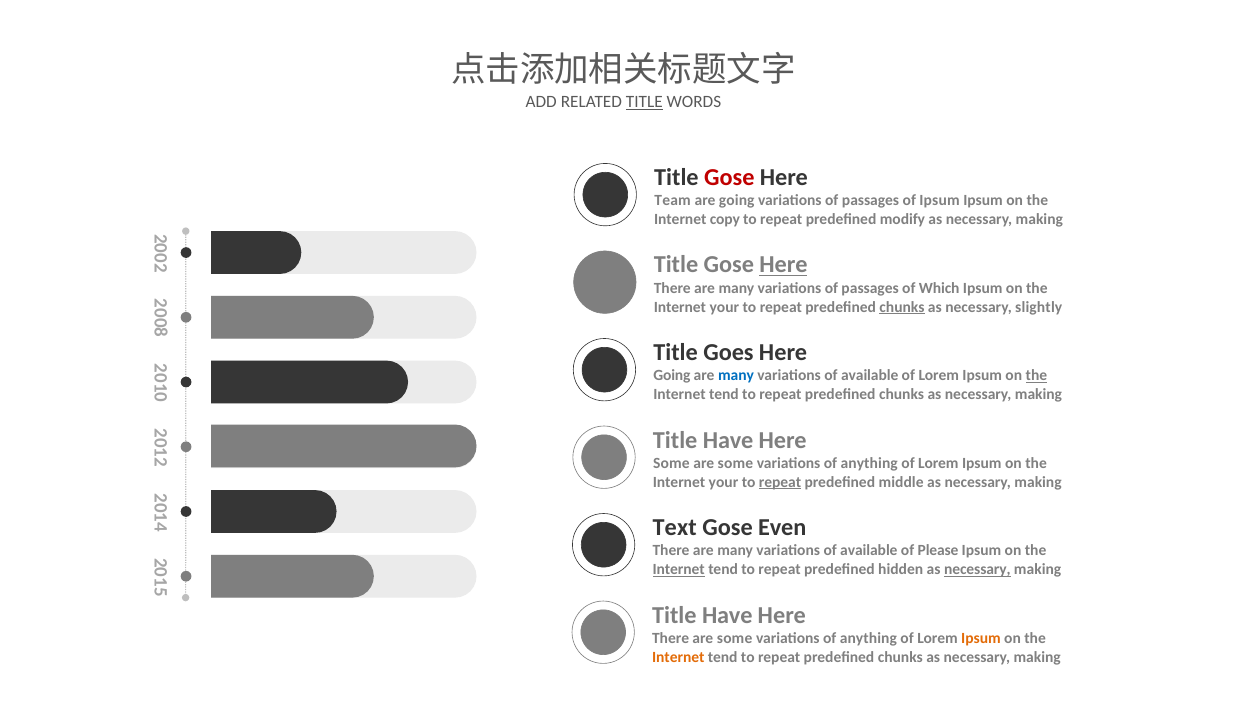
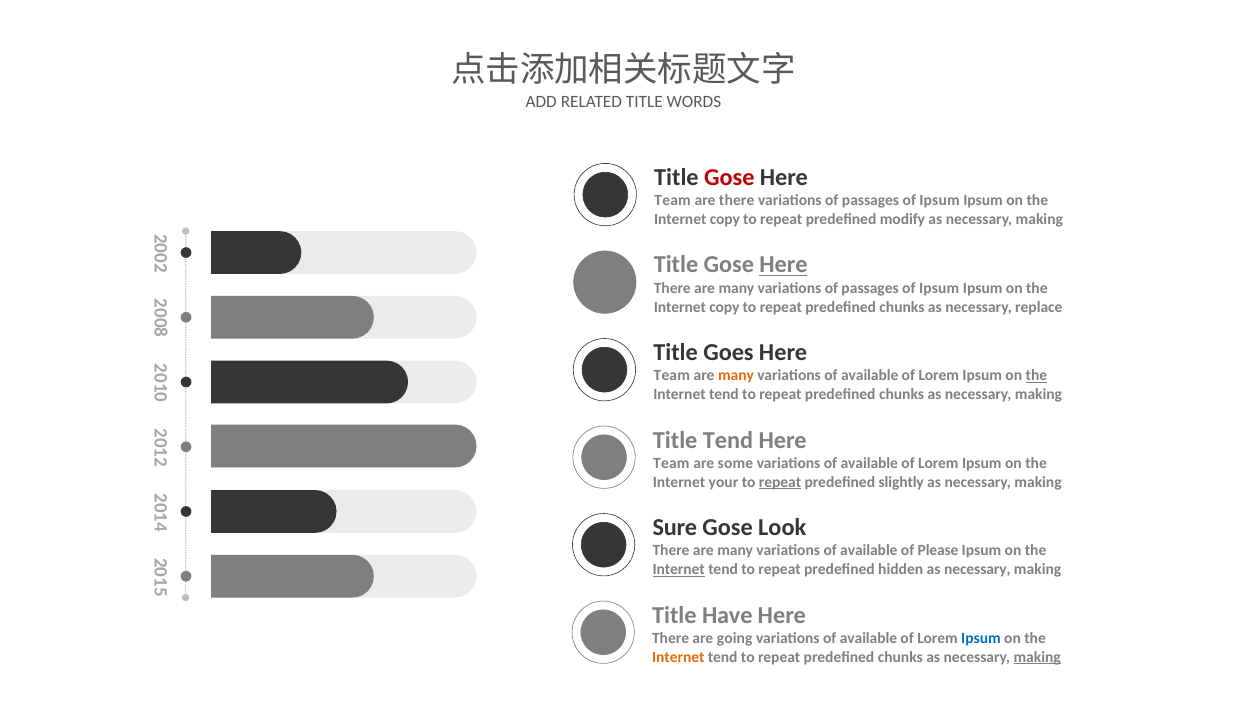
TITLE at (644, 102) underline: present -> none
are going: going -> there
Which at (939, 288): Which -> Ipsum
your at (724, 307): your -> copy
chunks at (902, 307) underline: present -> none
slightly: slightly -> replace
Going at (672, 376): Going -> Team
many at (736, 376) colour: blue -> orange
Have at (728, 440): Have -> Tend
Some at (671, 463): Some -> Team
anything at (869, 463): anything -> available
middle: middle -> slightly
Text: Text -> Sure
Even: Even -> Look
necessary at (977, 569) underline: present -> none
There are some: some -> going
anything at (868, 638): anything -> available
Ipsum at (981, 638) colour: orange -> blue
making at (1037, 657) underline: none -> present
